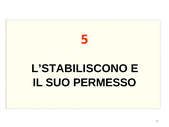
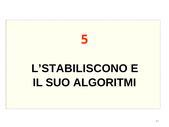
PERMESSO: PERMESSO -> ALGORITMI
